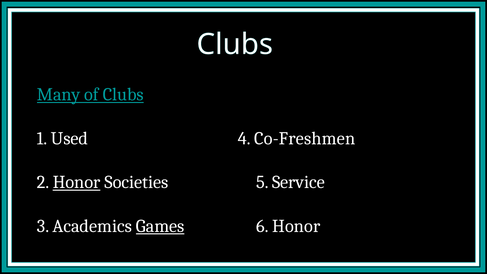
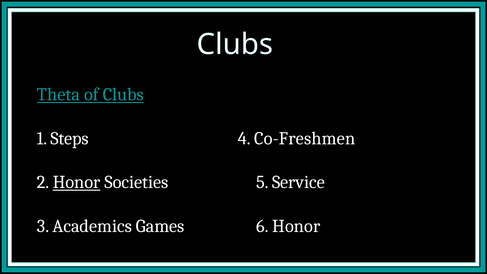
Many: Many -> Theta
Used: Used -> Steps
Games underline: present -> none
